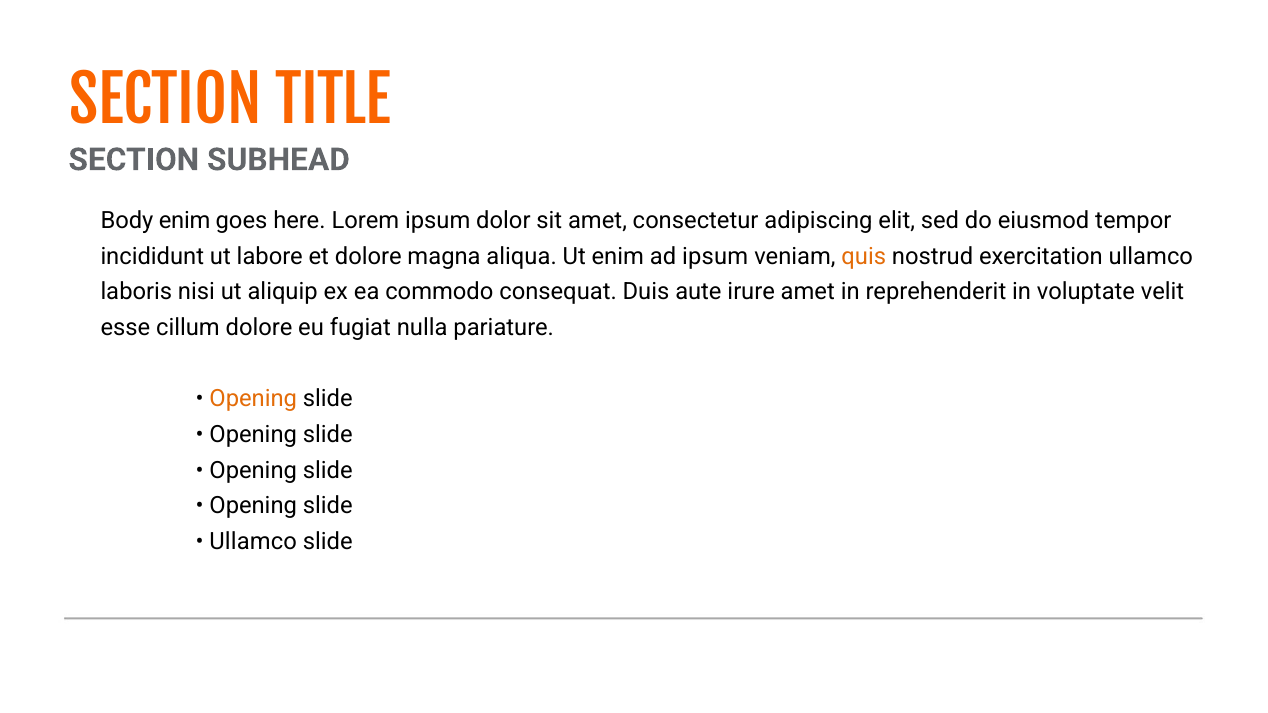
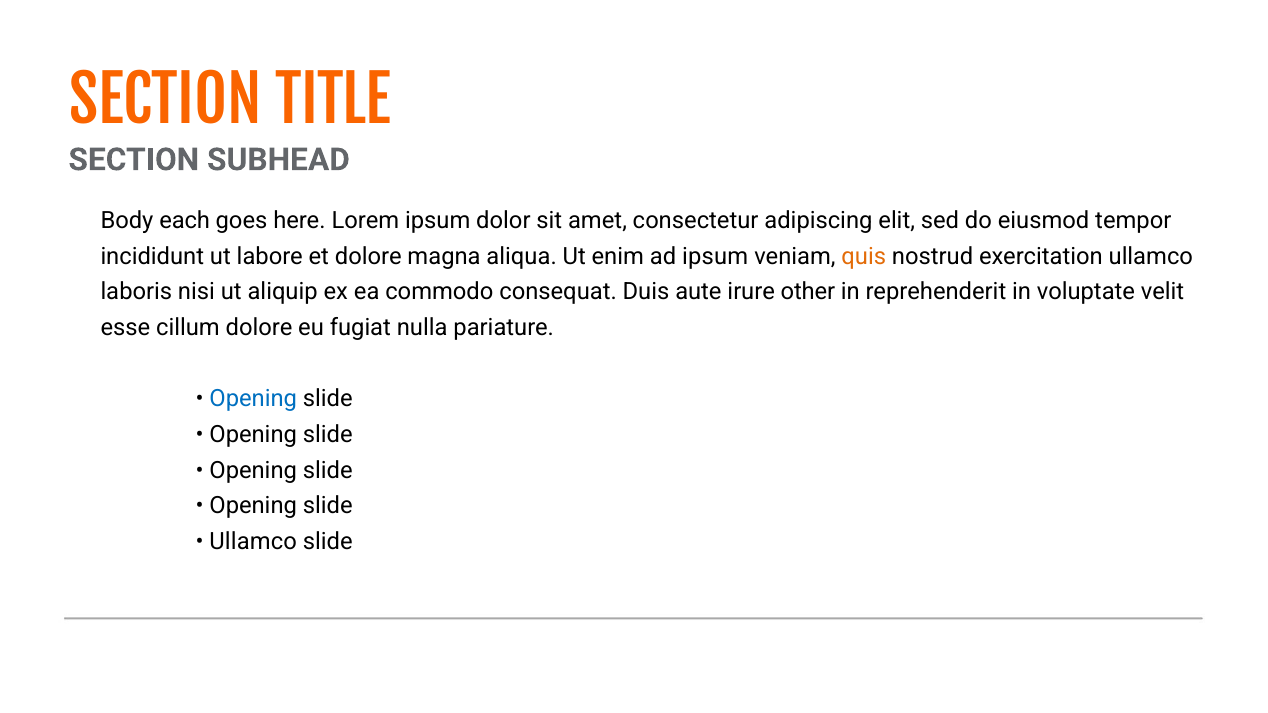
Body enim: enim -> each
irure amet: amet -> other
Opening at (253, 399) colour: orange -> blue
